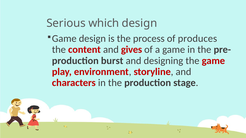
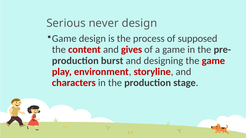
which: which -> never
produces: produces -> supposed
